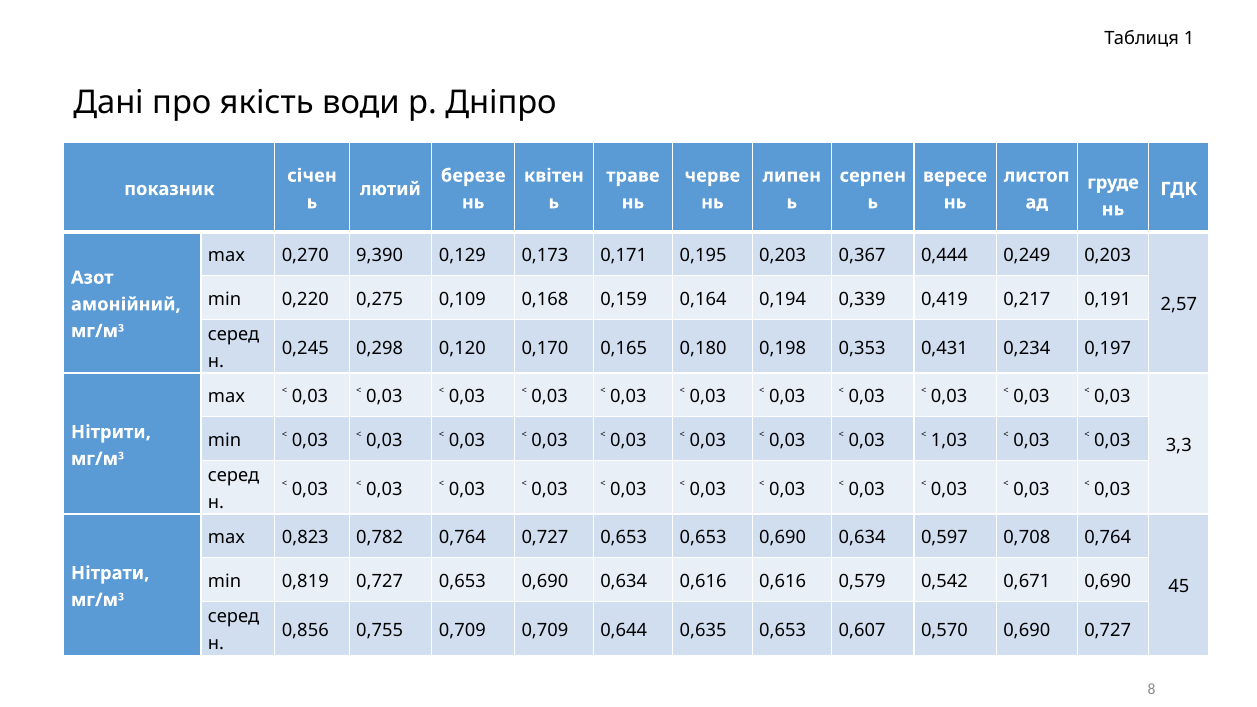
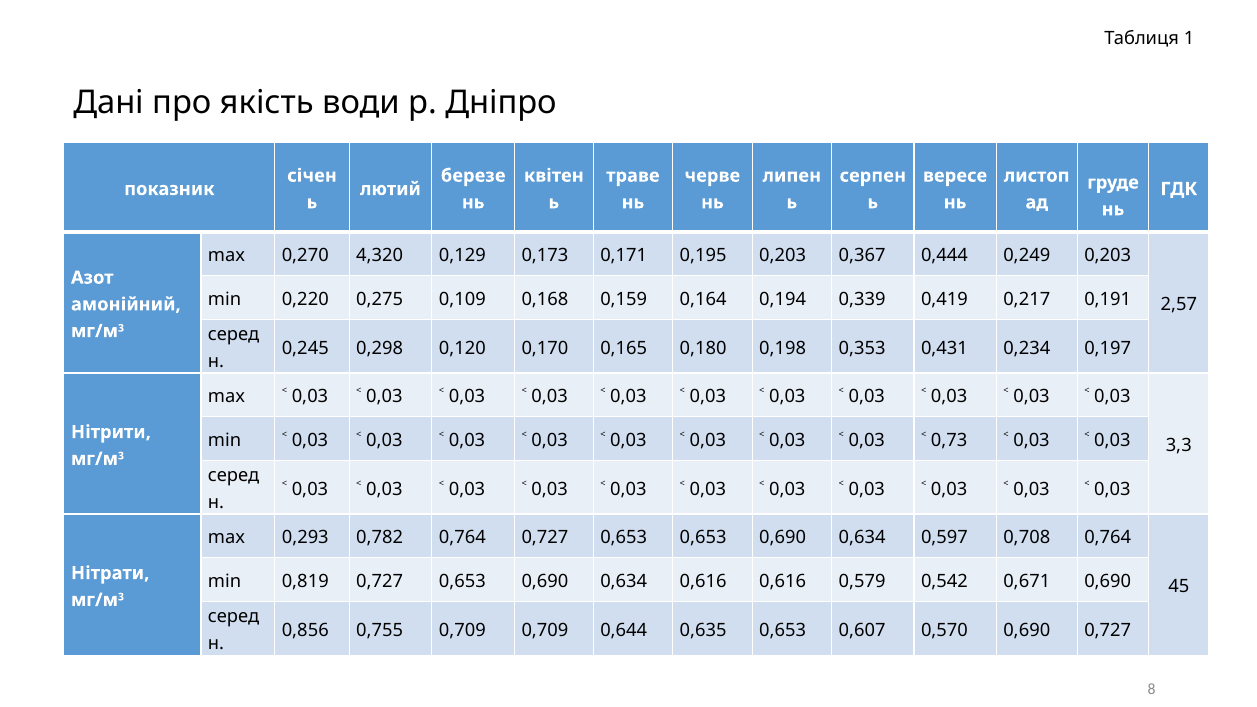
9,390: 9,390 -> 4,320
1,03: 1,03 -> 0,73
0,823: 0,823 -> 0,293
